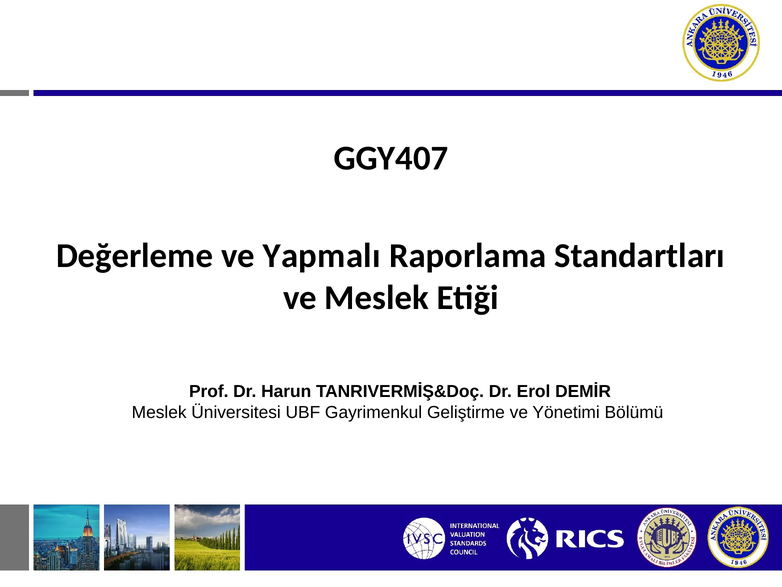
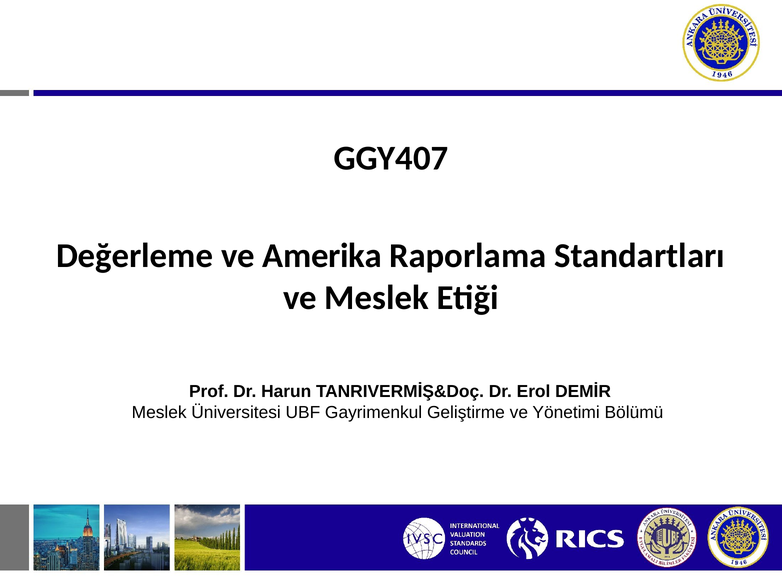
Yapmalı: Yapmalı -> Amerika
